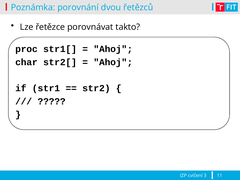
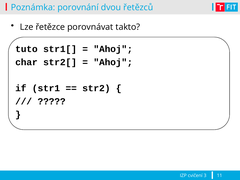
proc: proc -> tuto
